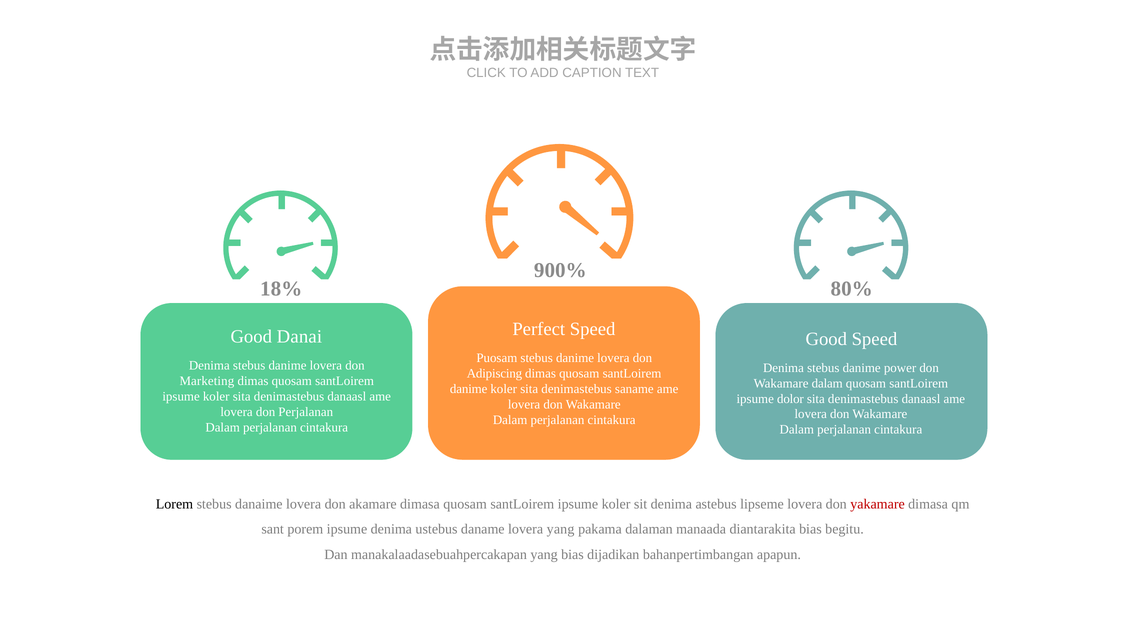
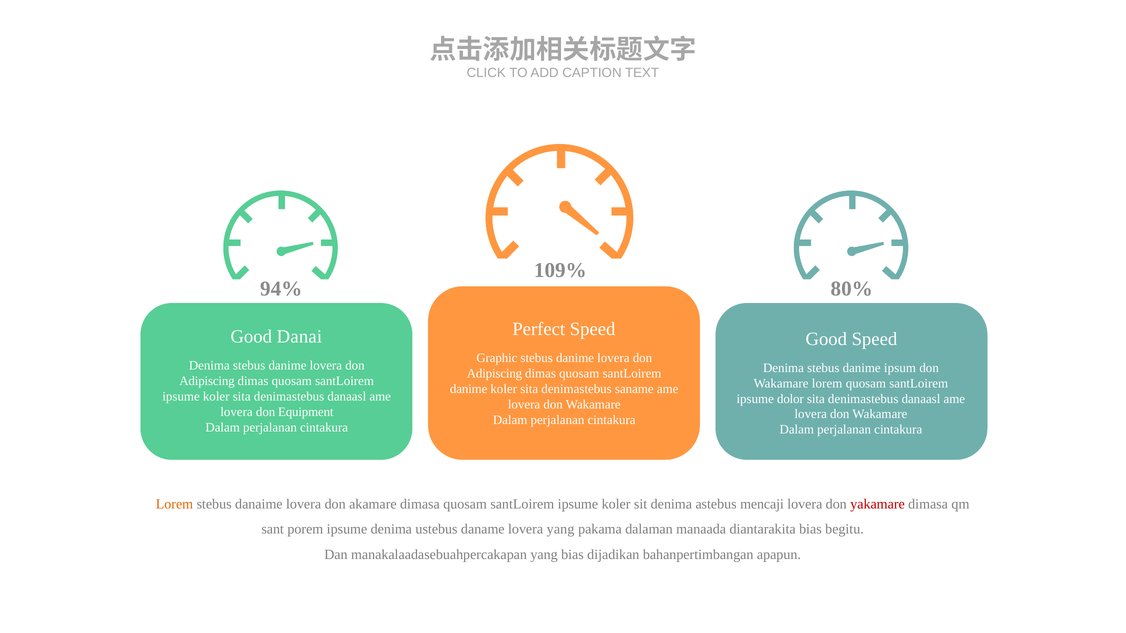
900%: 900% -> 109%
18%: 18% -> 94%
Puosam: Puosam -> Graphic
power: power -> ipsum
Marketing at (207, 381): Marketing -> Adipiscing
dalam at (827, 383): dalam -> lorem
don Perjalanan: Perjalanan -> Equipment
Lorem at (174, 504) colour: black -> orange
lipseme: lipseme -> mencaji
